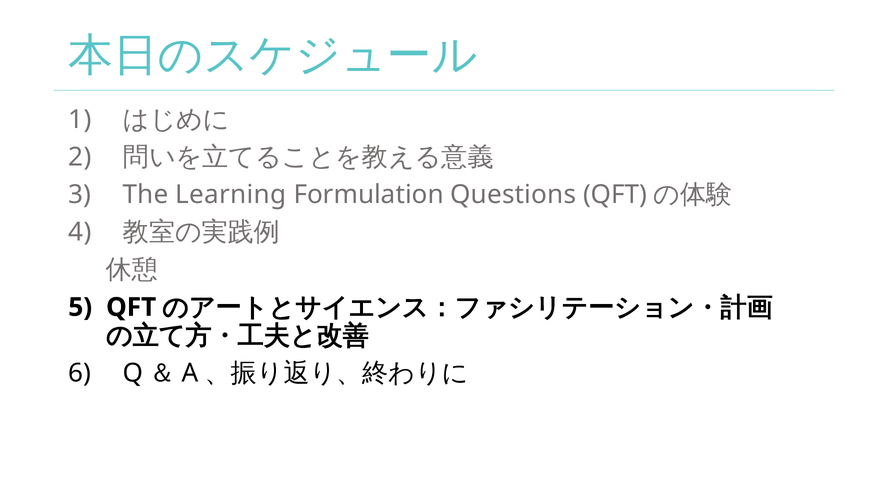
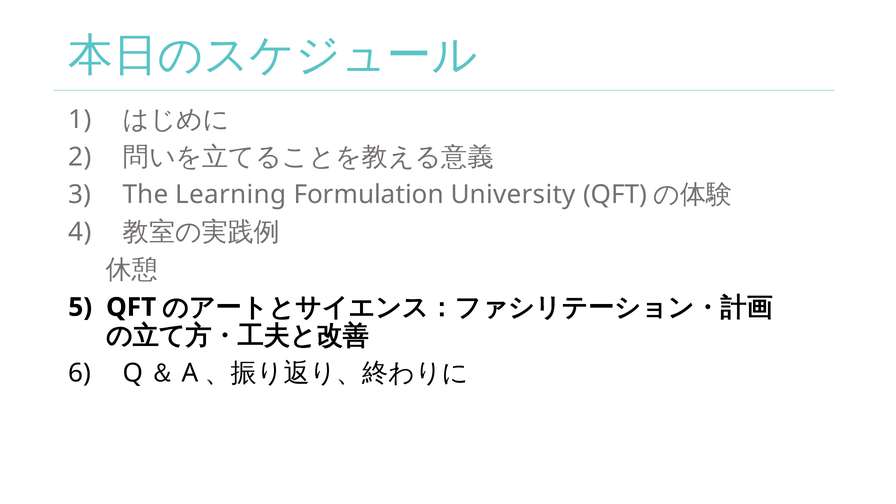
Questions: Questions -> University
